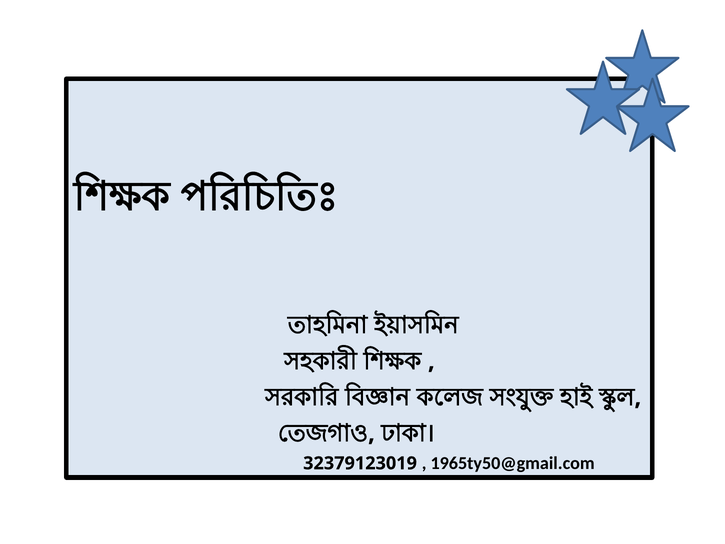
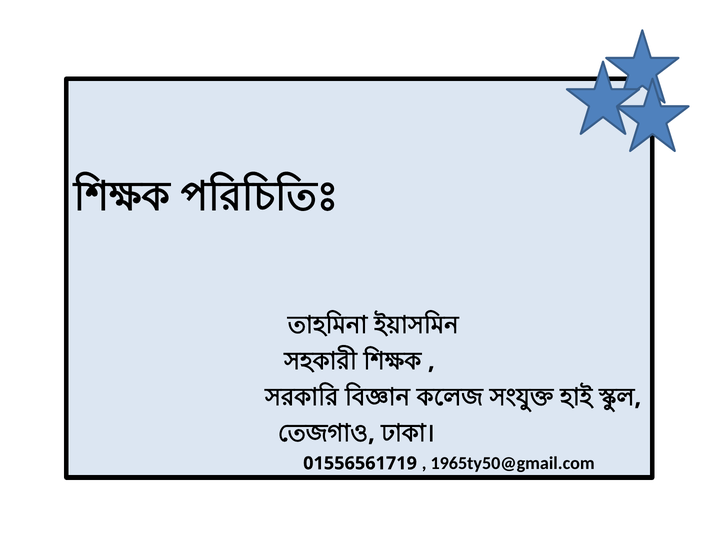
32379123019: 32379123019 -> 01556561719
